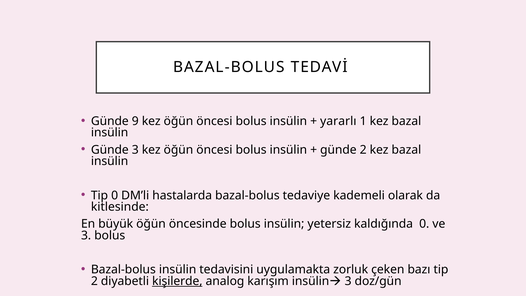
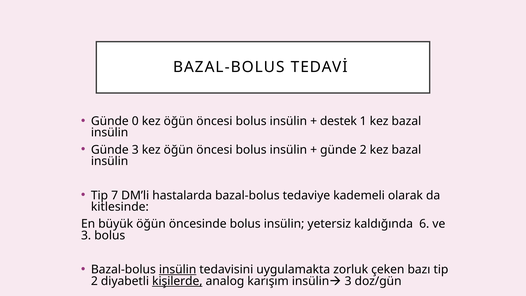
9: 9 -> 0
yararlı: yararlı -> destek
Tip 0: 0 -> 7
kaldığında 0: 0 -> 6
insülin at (178, 269) underline: none -> present
